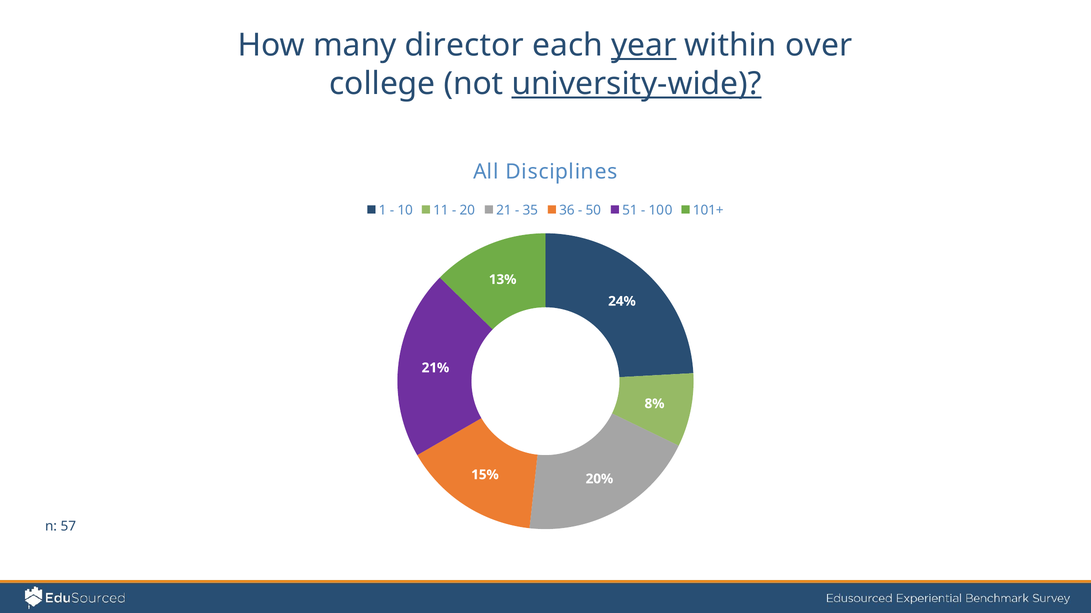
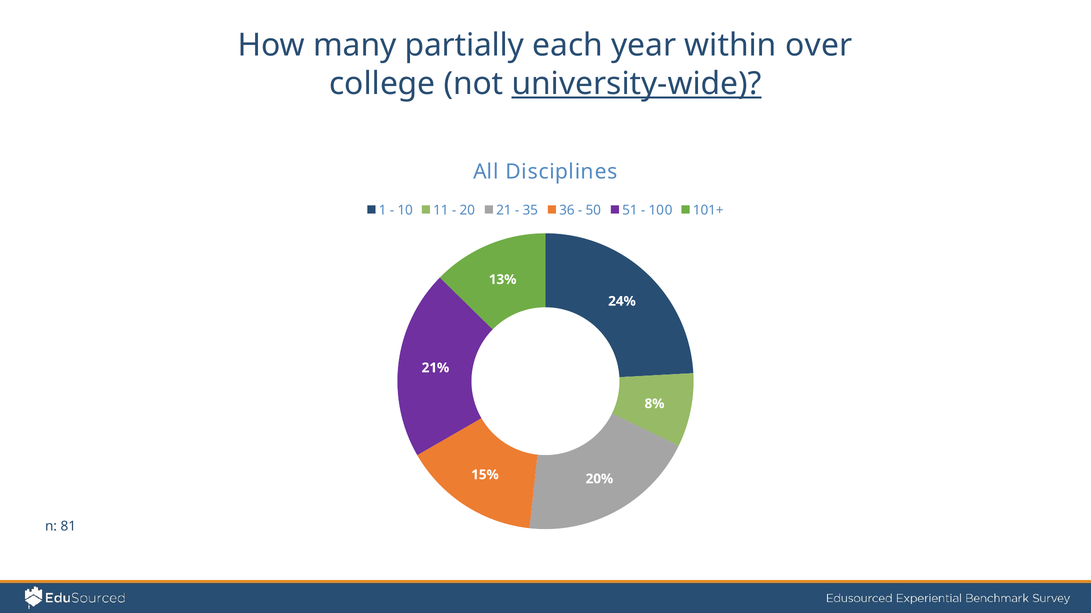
director: director -> partially
year underline: present -> none
57: 57 -> 81
